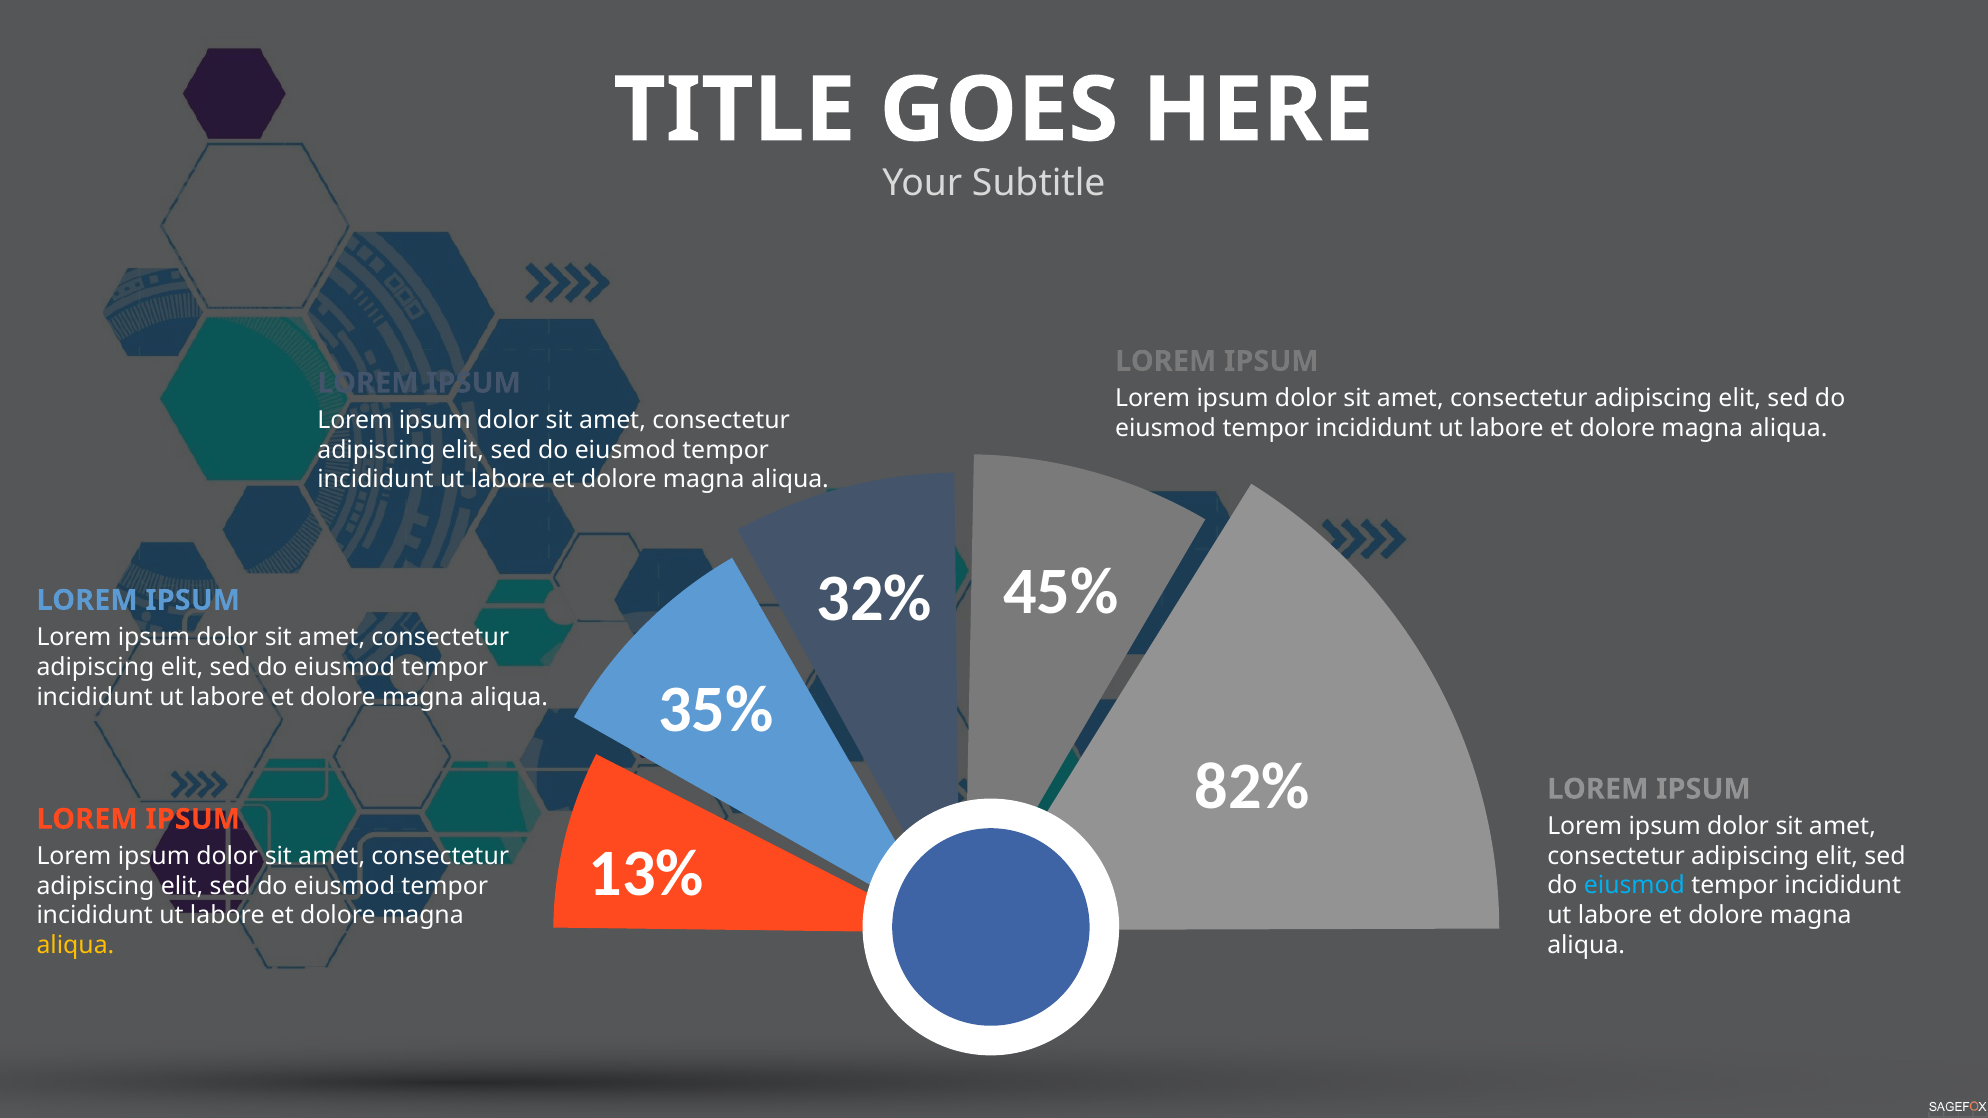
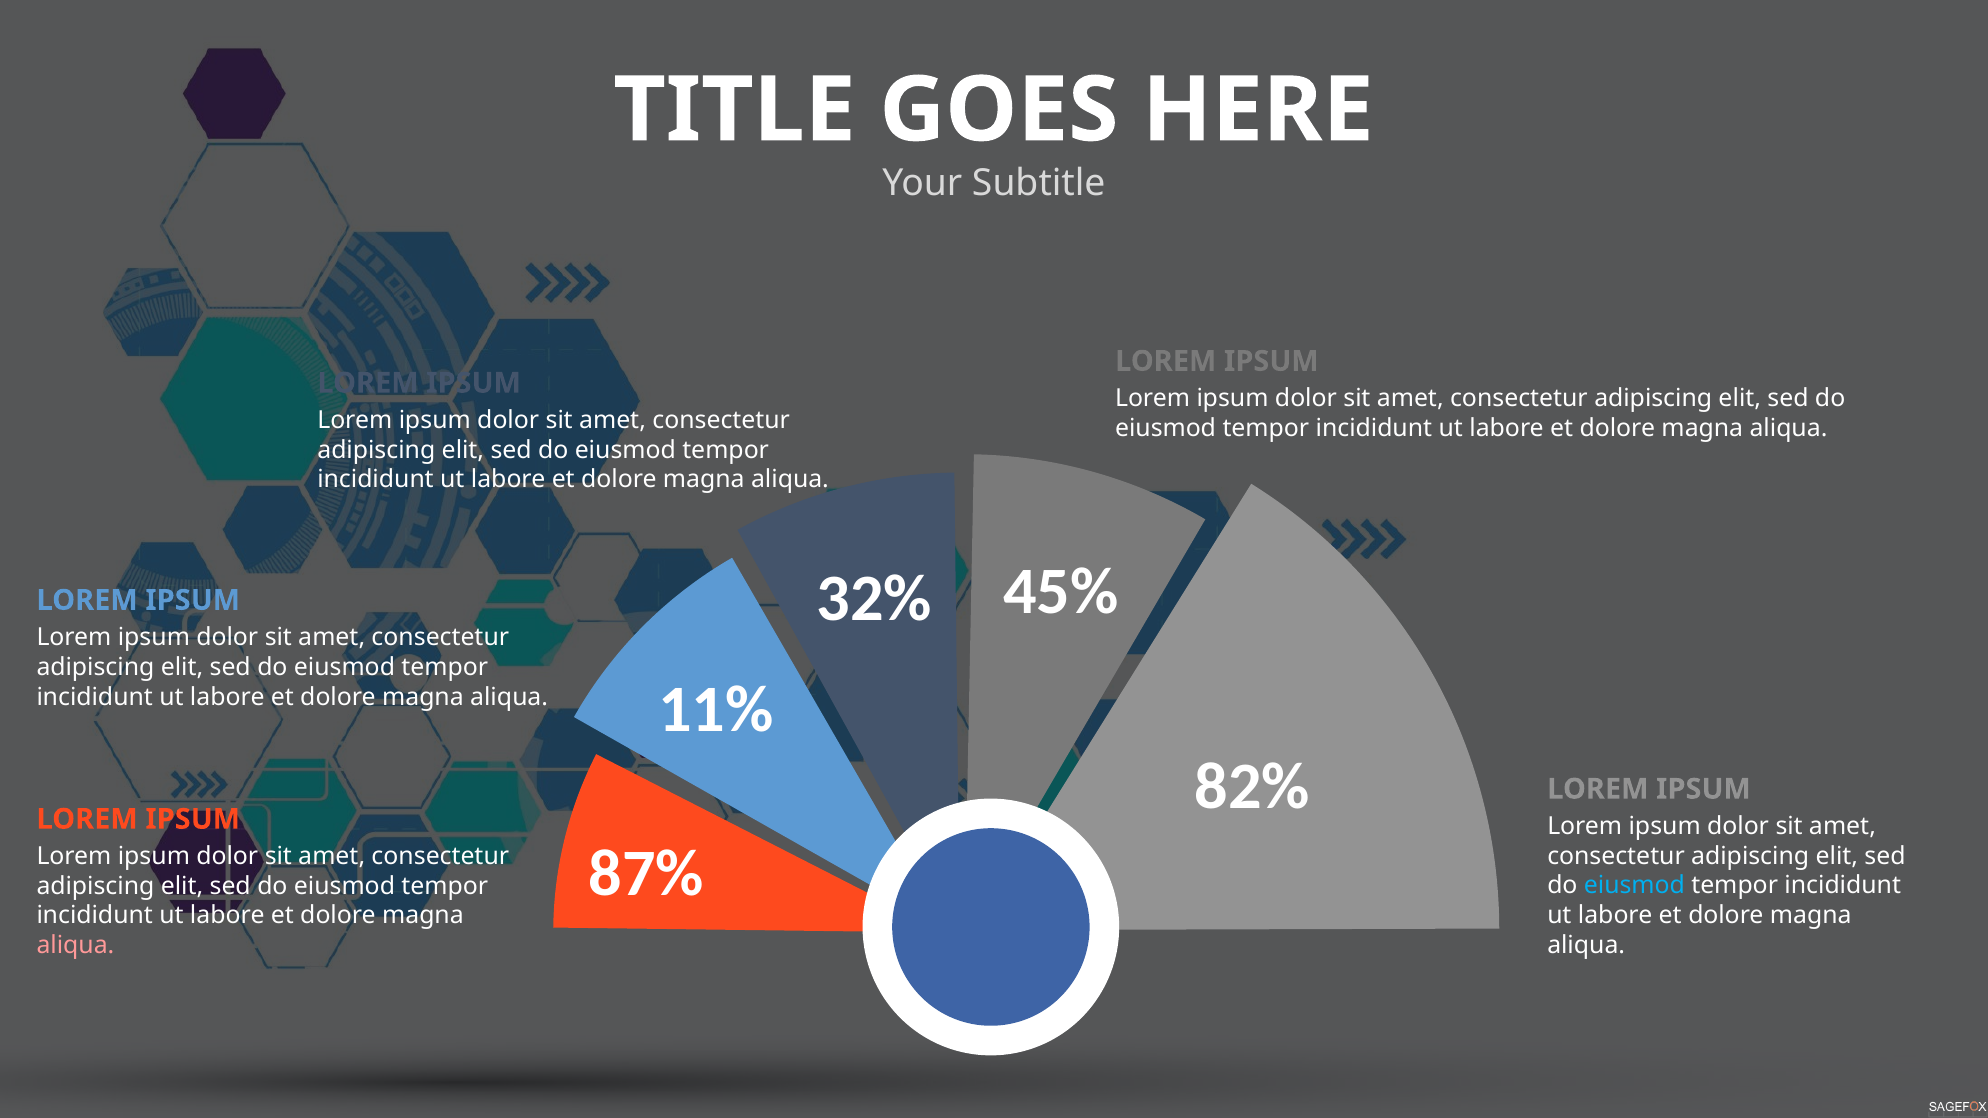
35%: 35% -> 11%
13%: 13% -> 87%
aliqua at (75, 946) colour: yellow -> pink
